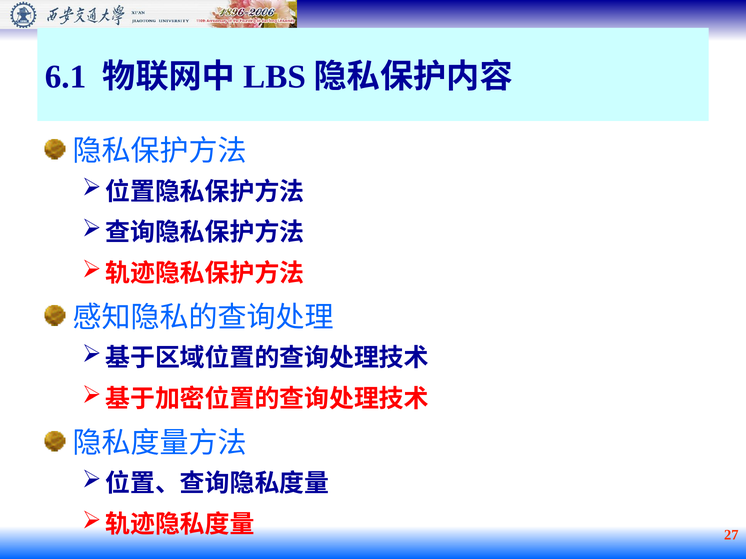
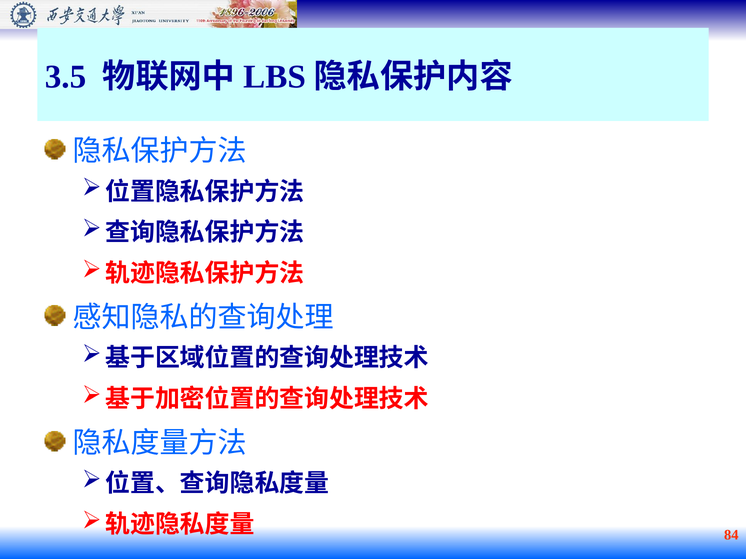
6.1: 6.1 -> 3.5
27: 27 -> 84
